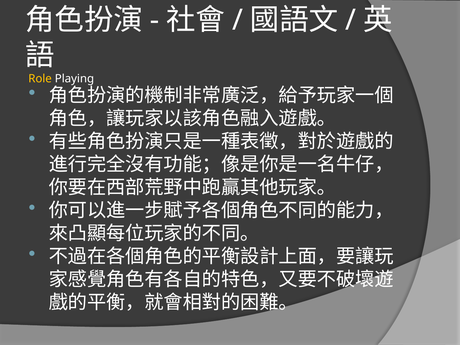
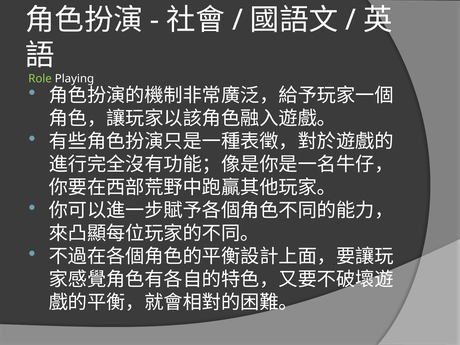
Role colour: yellow -> light green
